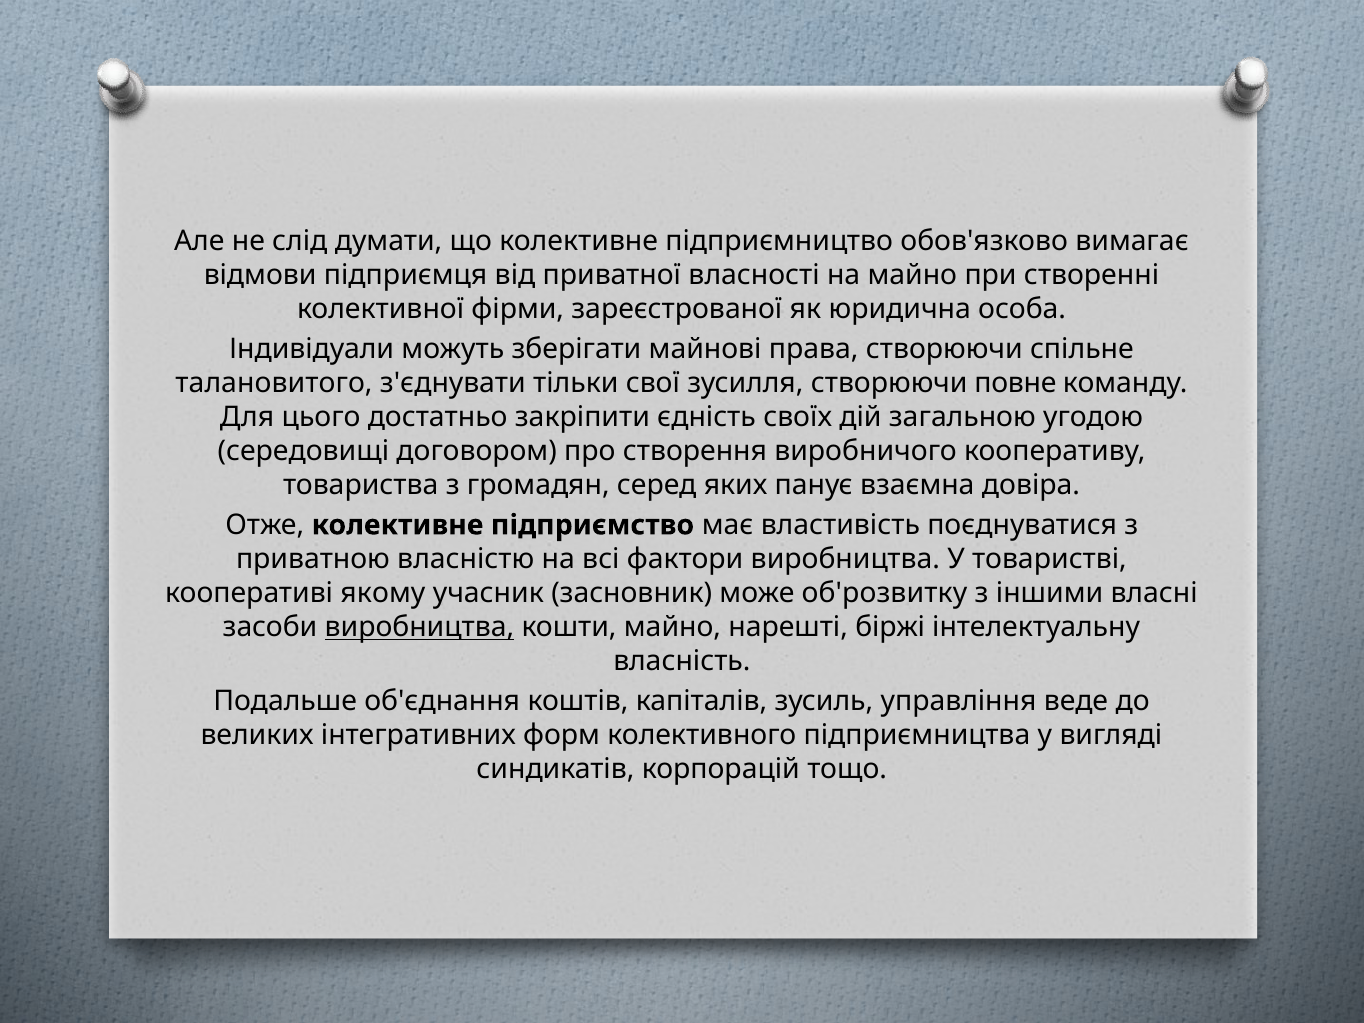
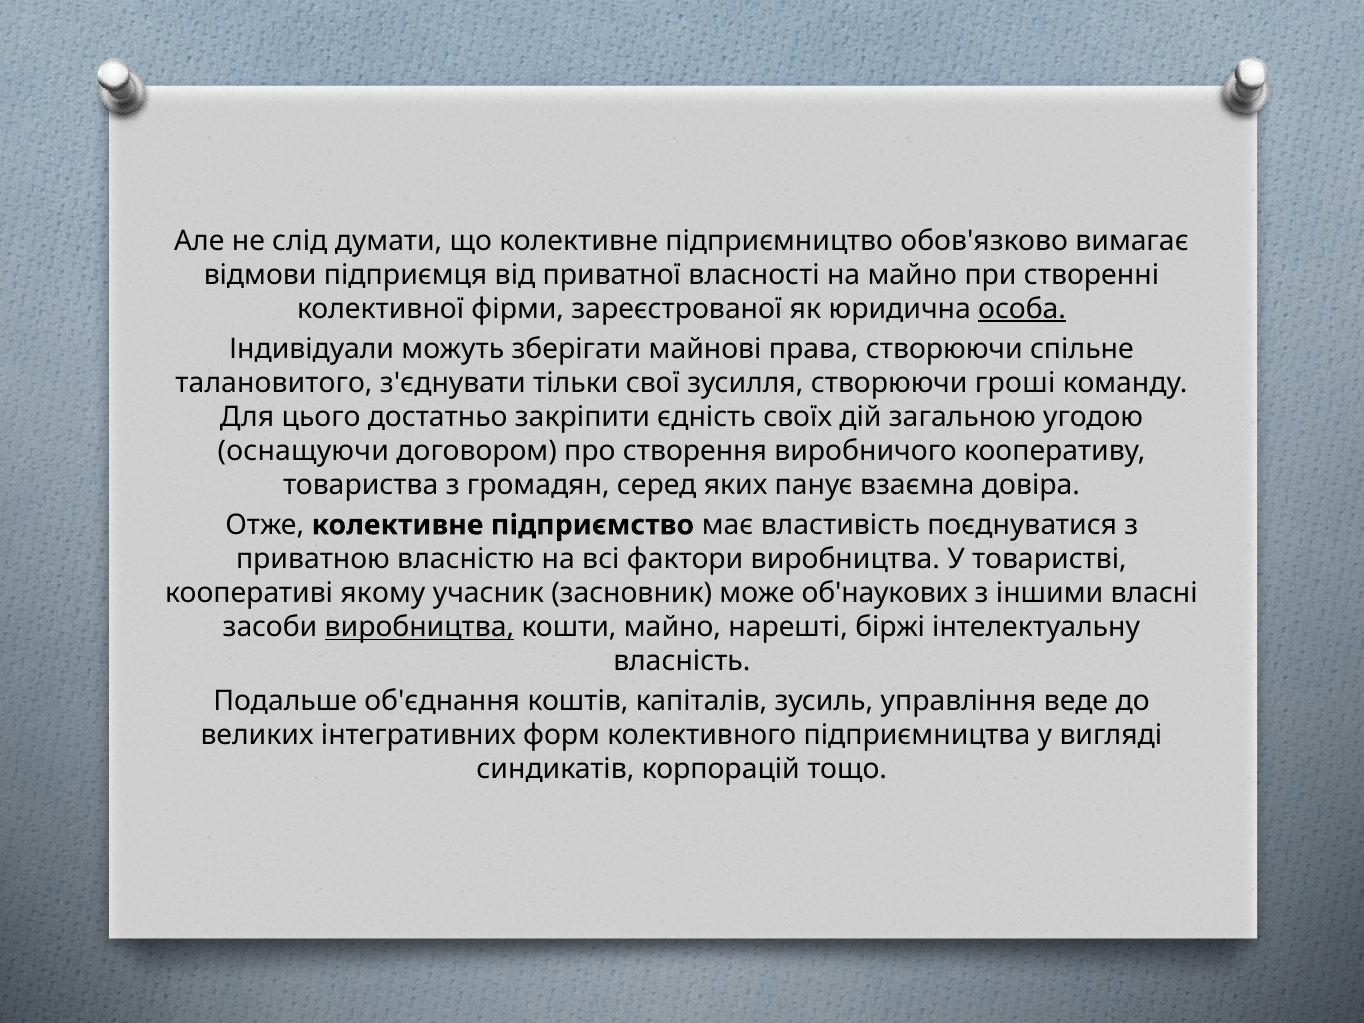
особа underline: none -> present
повне: повне -> гроші
середовищі: середовищі -> оснащуючи
об'розвитку: об'розвитку -> об'наукових
